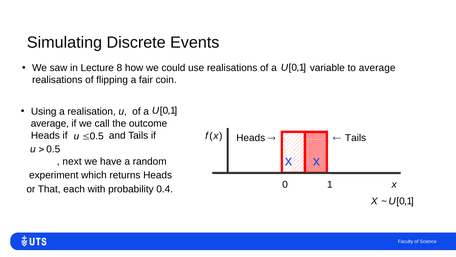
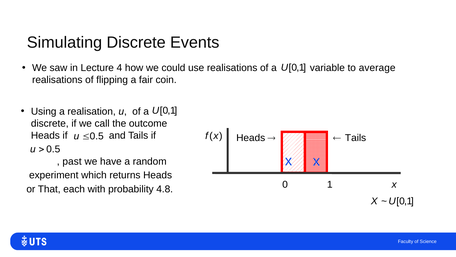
8: 8 -> 4
average at (50, 123): average -> discrete
next: next -> past
0.4: 0.4 -> 4.8
